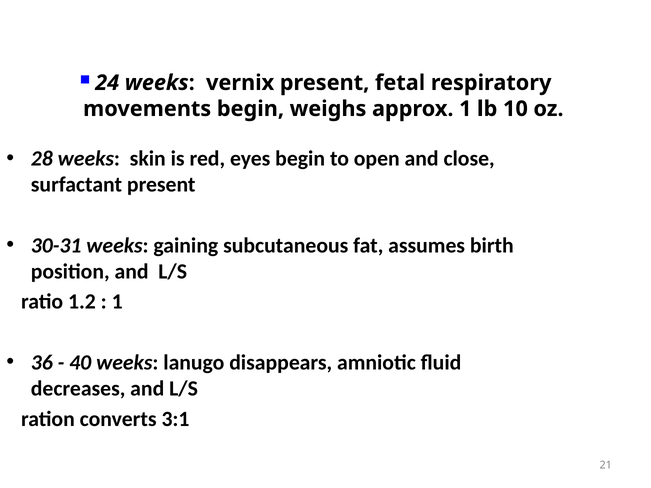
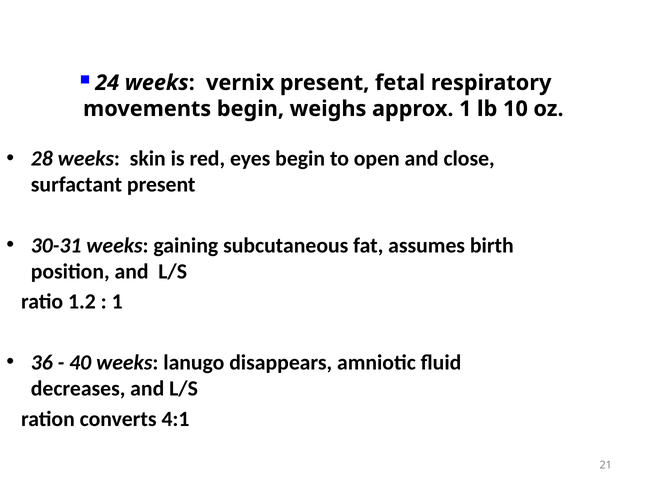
3:1: 3:1 -> 4:1
